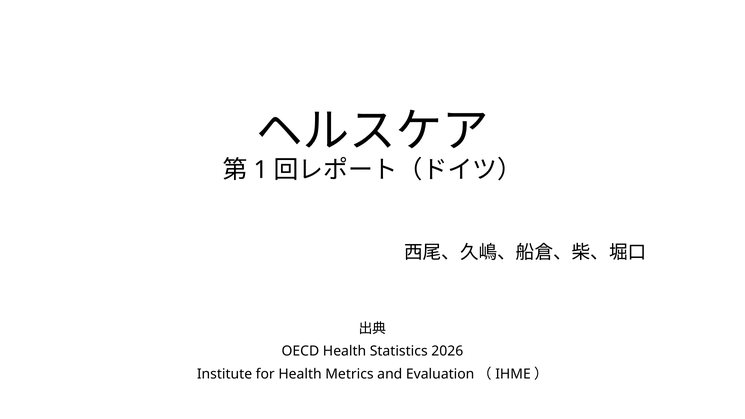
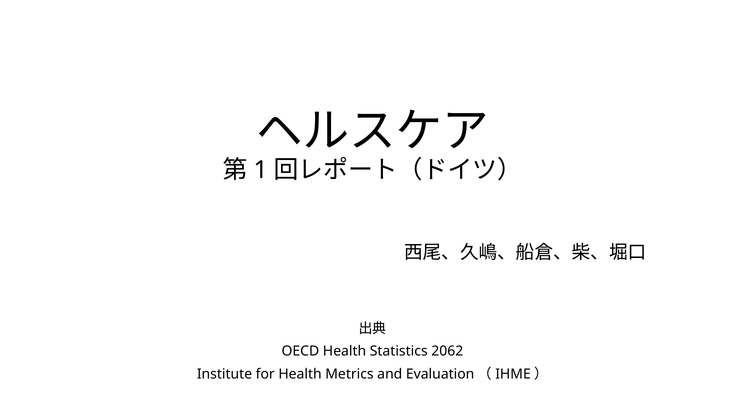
2026: 2026 -> 2062
